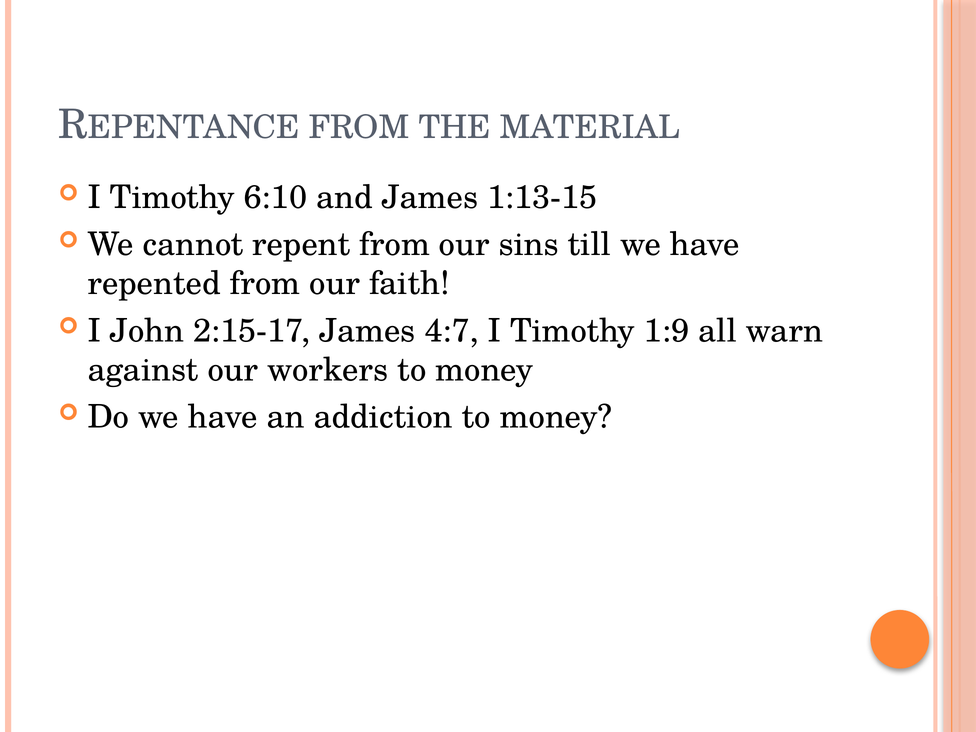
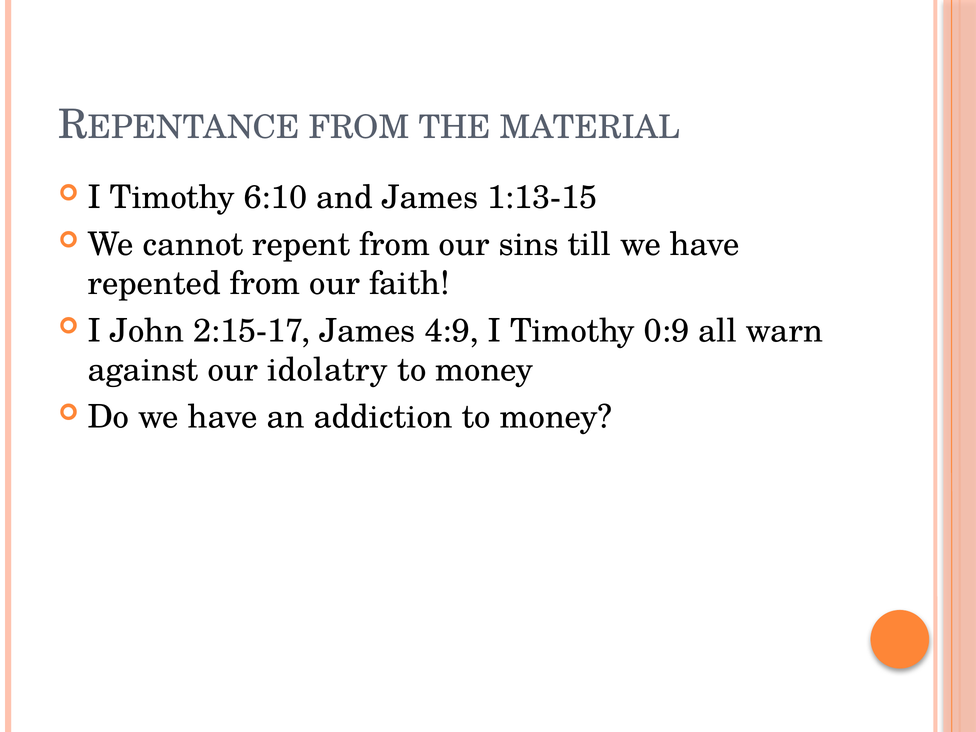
4:7: 4:7 -> 4:9
1:9: 1:9 -> 0:9
workers: workers -> idolatry
